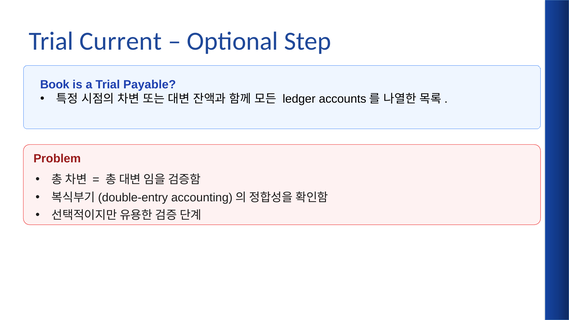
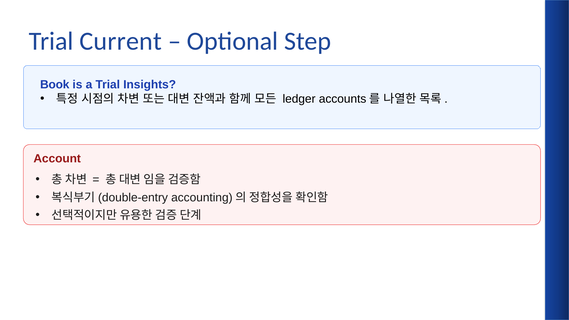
Payable: Payable -> Insights
Problem: Problem -> Account
